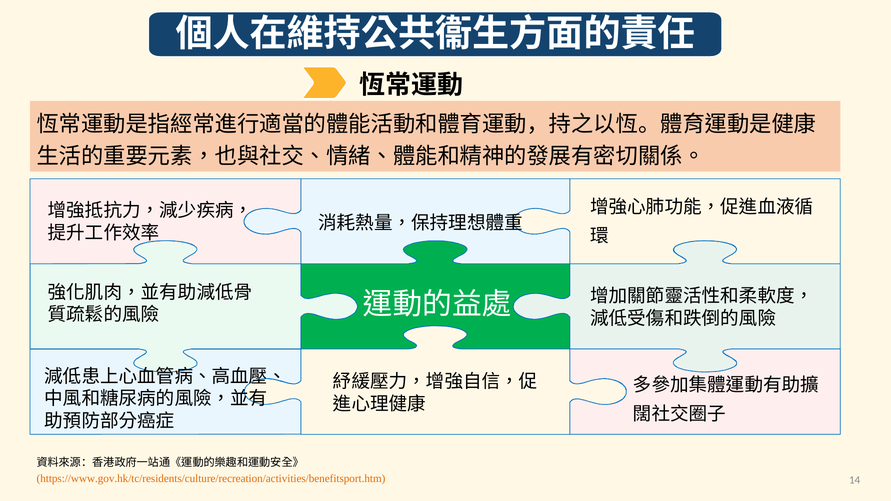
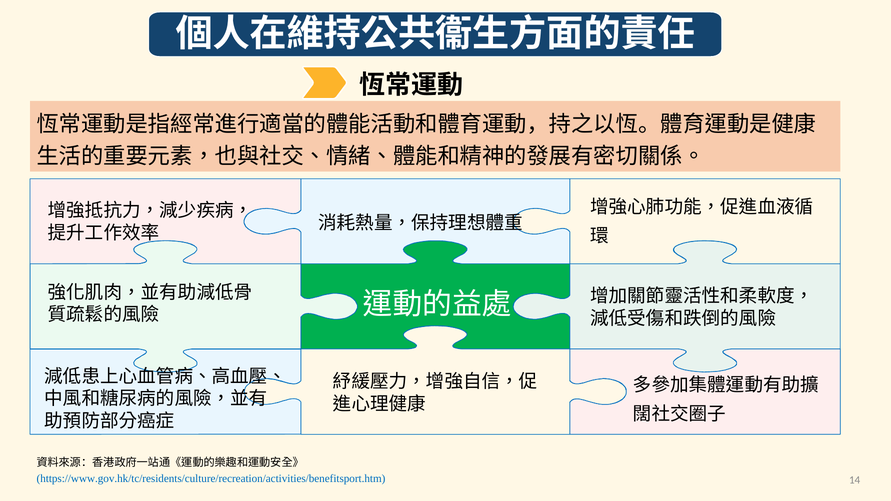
https://www.gov.hk/tc/residents/culture/recreation/activities/benefitsport.htm colour: orange -> blue
